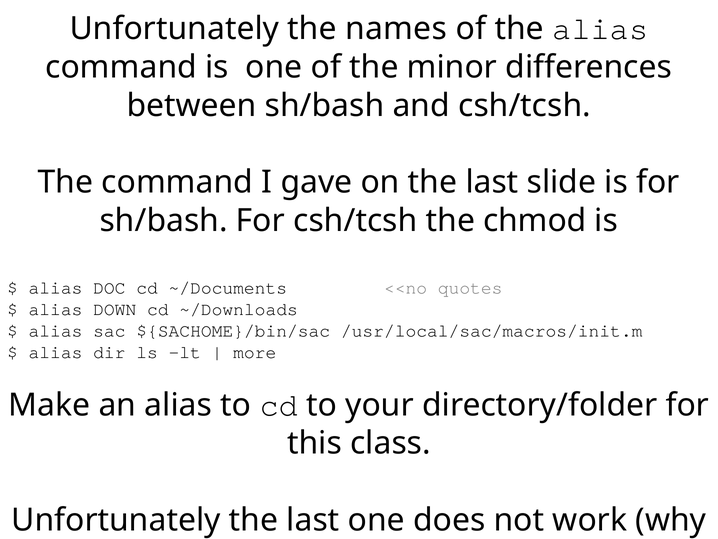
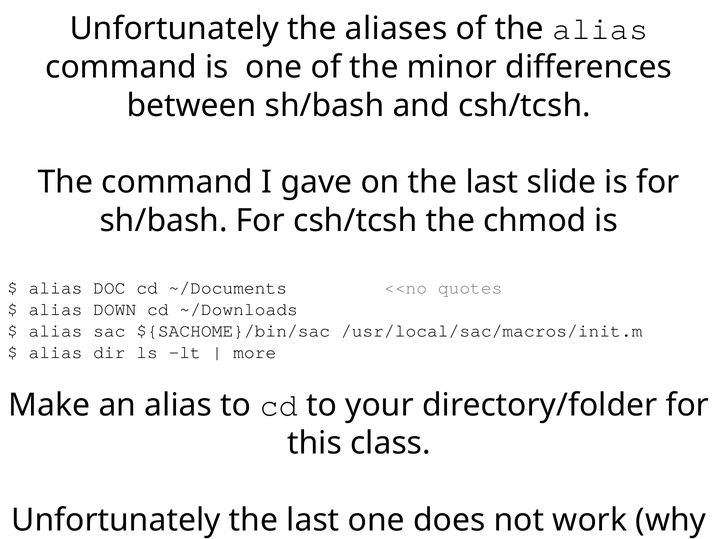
names: names -> aliases
